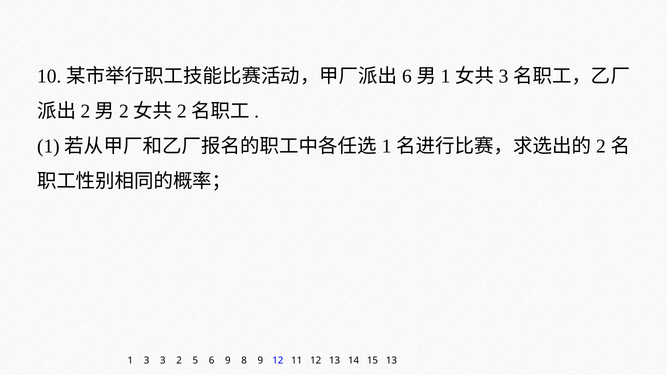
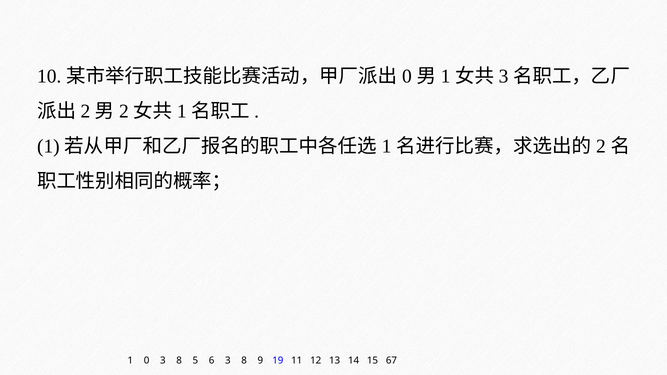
6 at (407, 76): 6 -> 0
2 at (182, 111): 2 -> 1
1 3: 3 -> 0
2 at (179, 361): 2 -> 8
6 9: 9 -> 3
9 12: 12 -> 19
15 13: 13 -> 67
